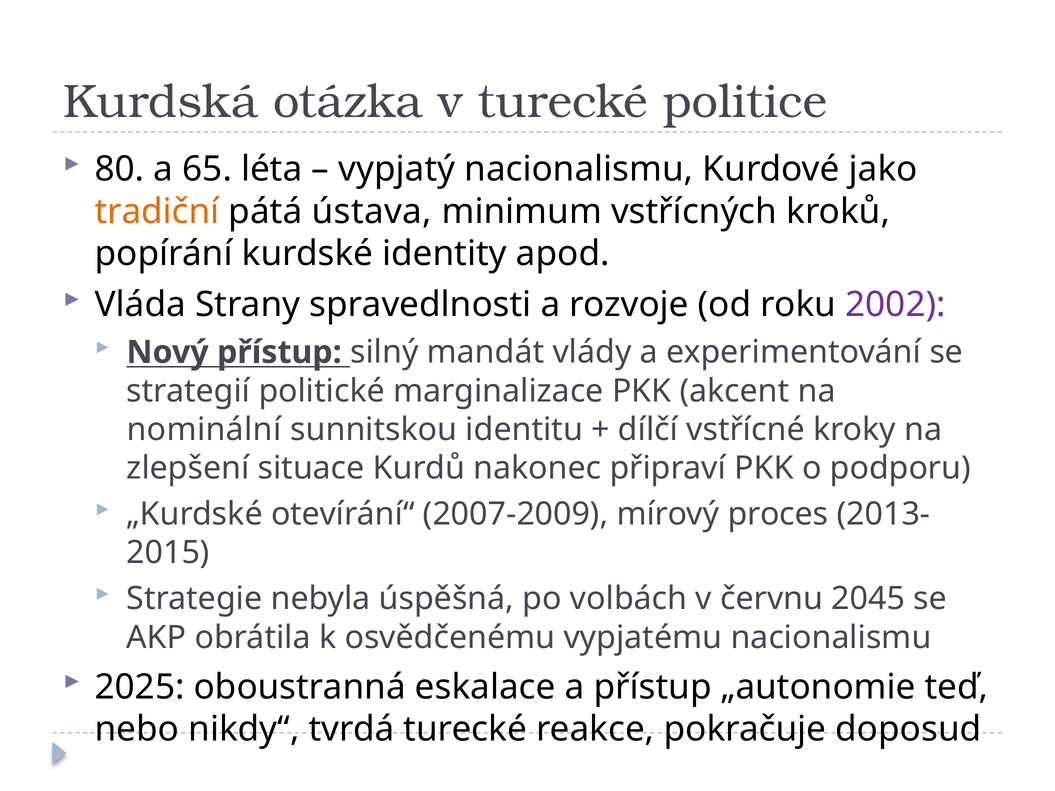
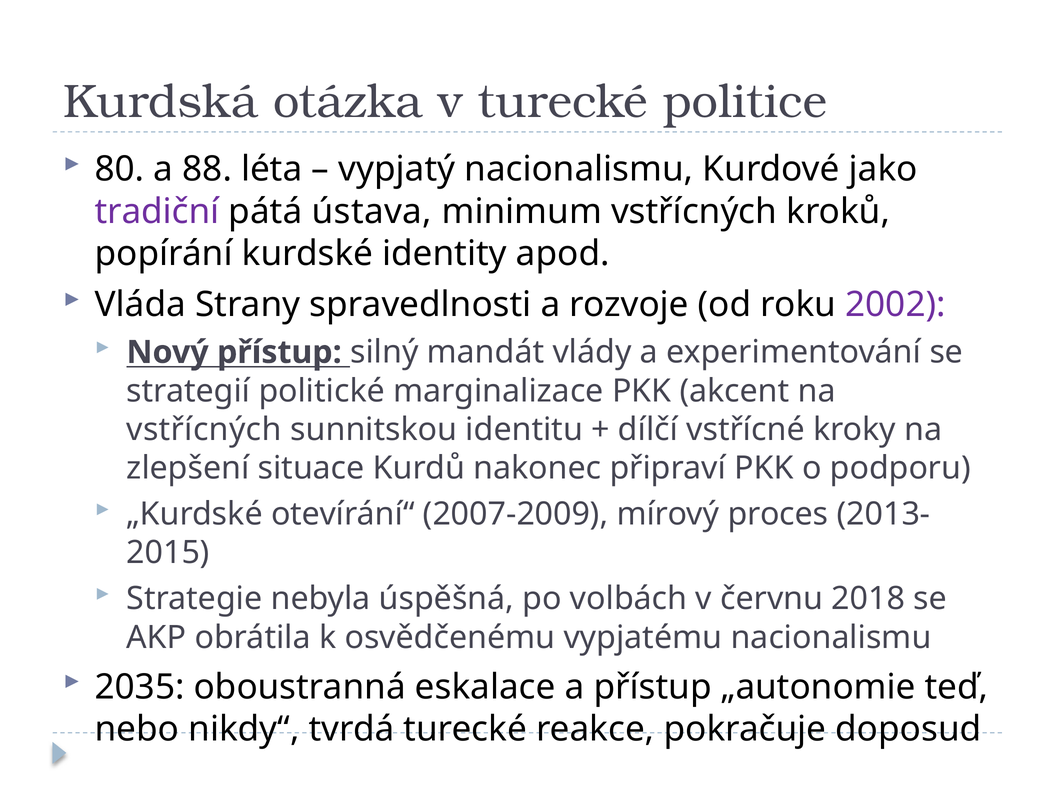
65: 65 -> 88
tradiční colour: orange -> purple
nominální at (204, 430): nominální -> vstřícných
2045: 2045 -> 2018
2025: 2025 -> 2035
